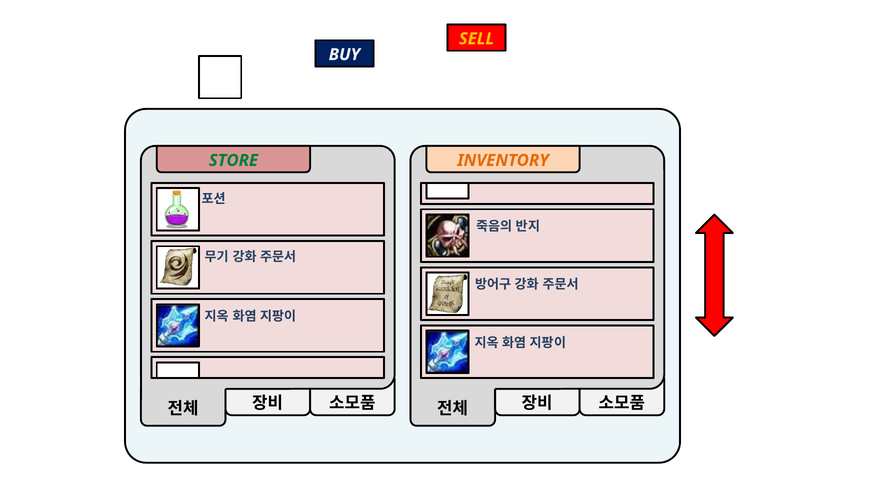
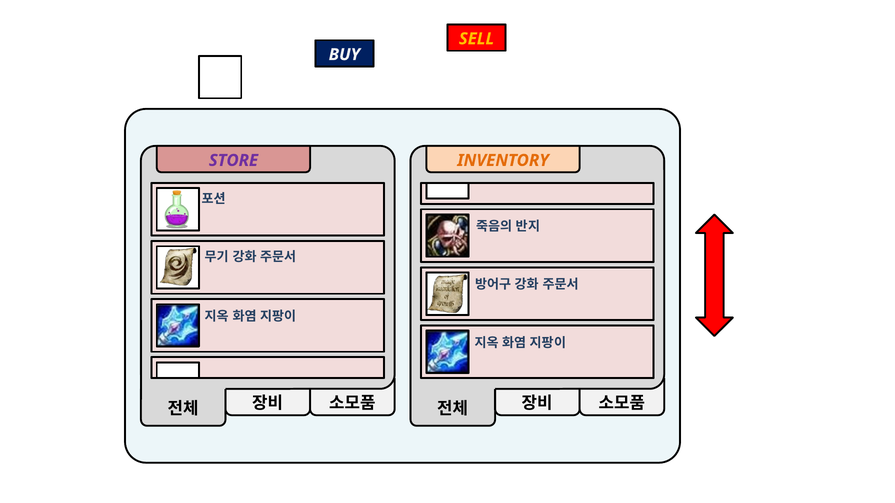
STORE colour: green -> purple
